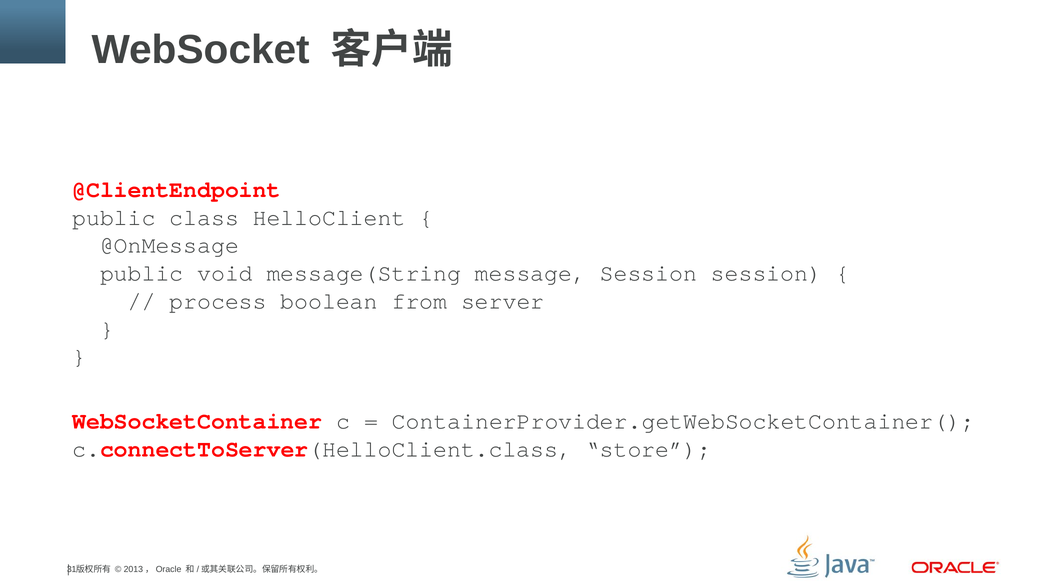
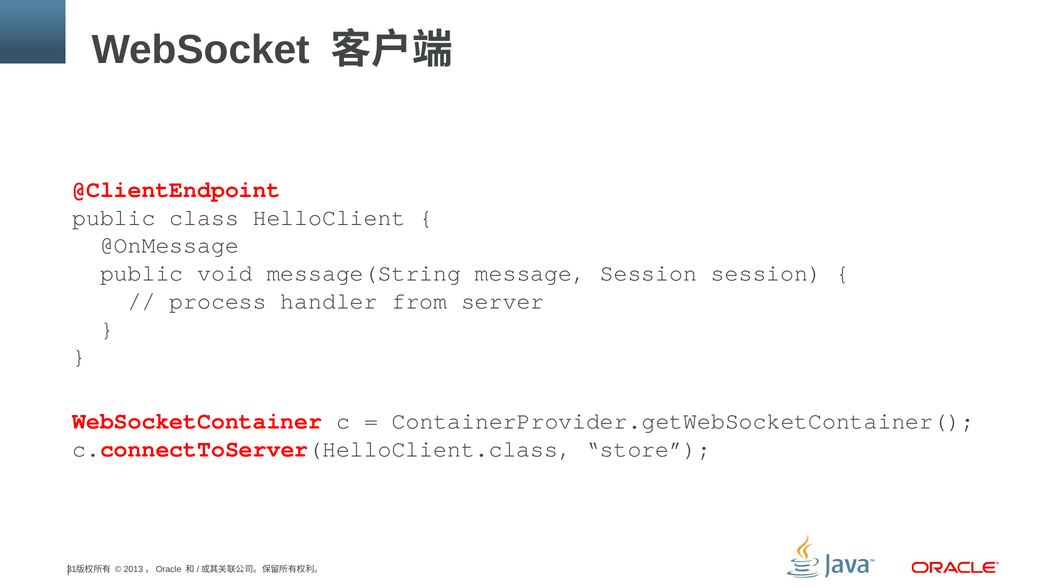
boolean: boolean -> handler
